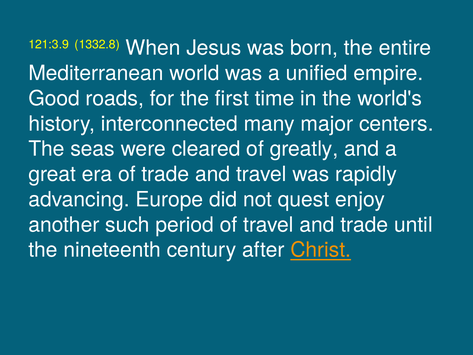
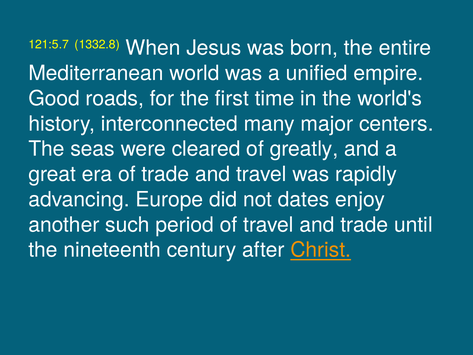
121:3.9: 121:3.9 -> 121:5.7
quest: quest -> dates
